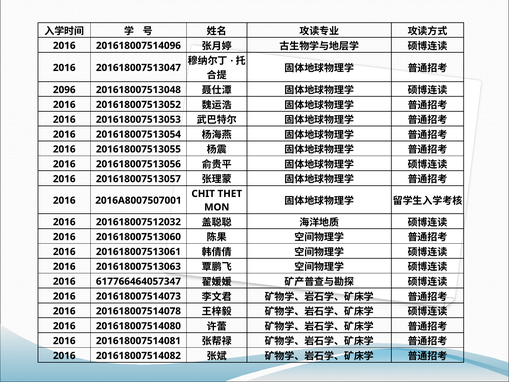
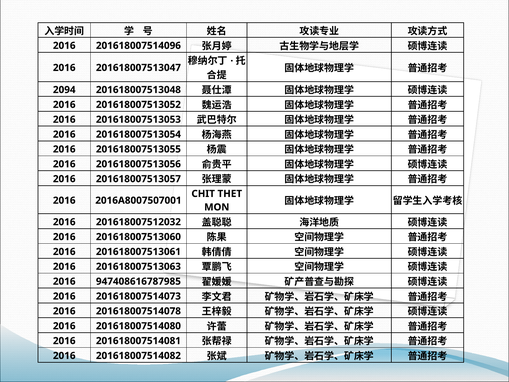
2096: 2096 -> 2094
617766464057347: 617766464057347 -> 947408616787985
